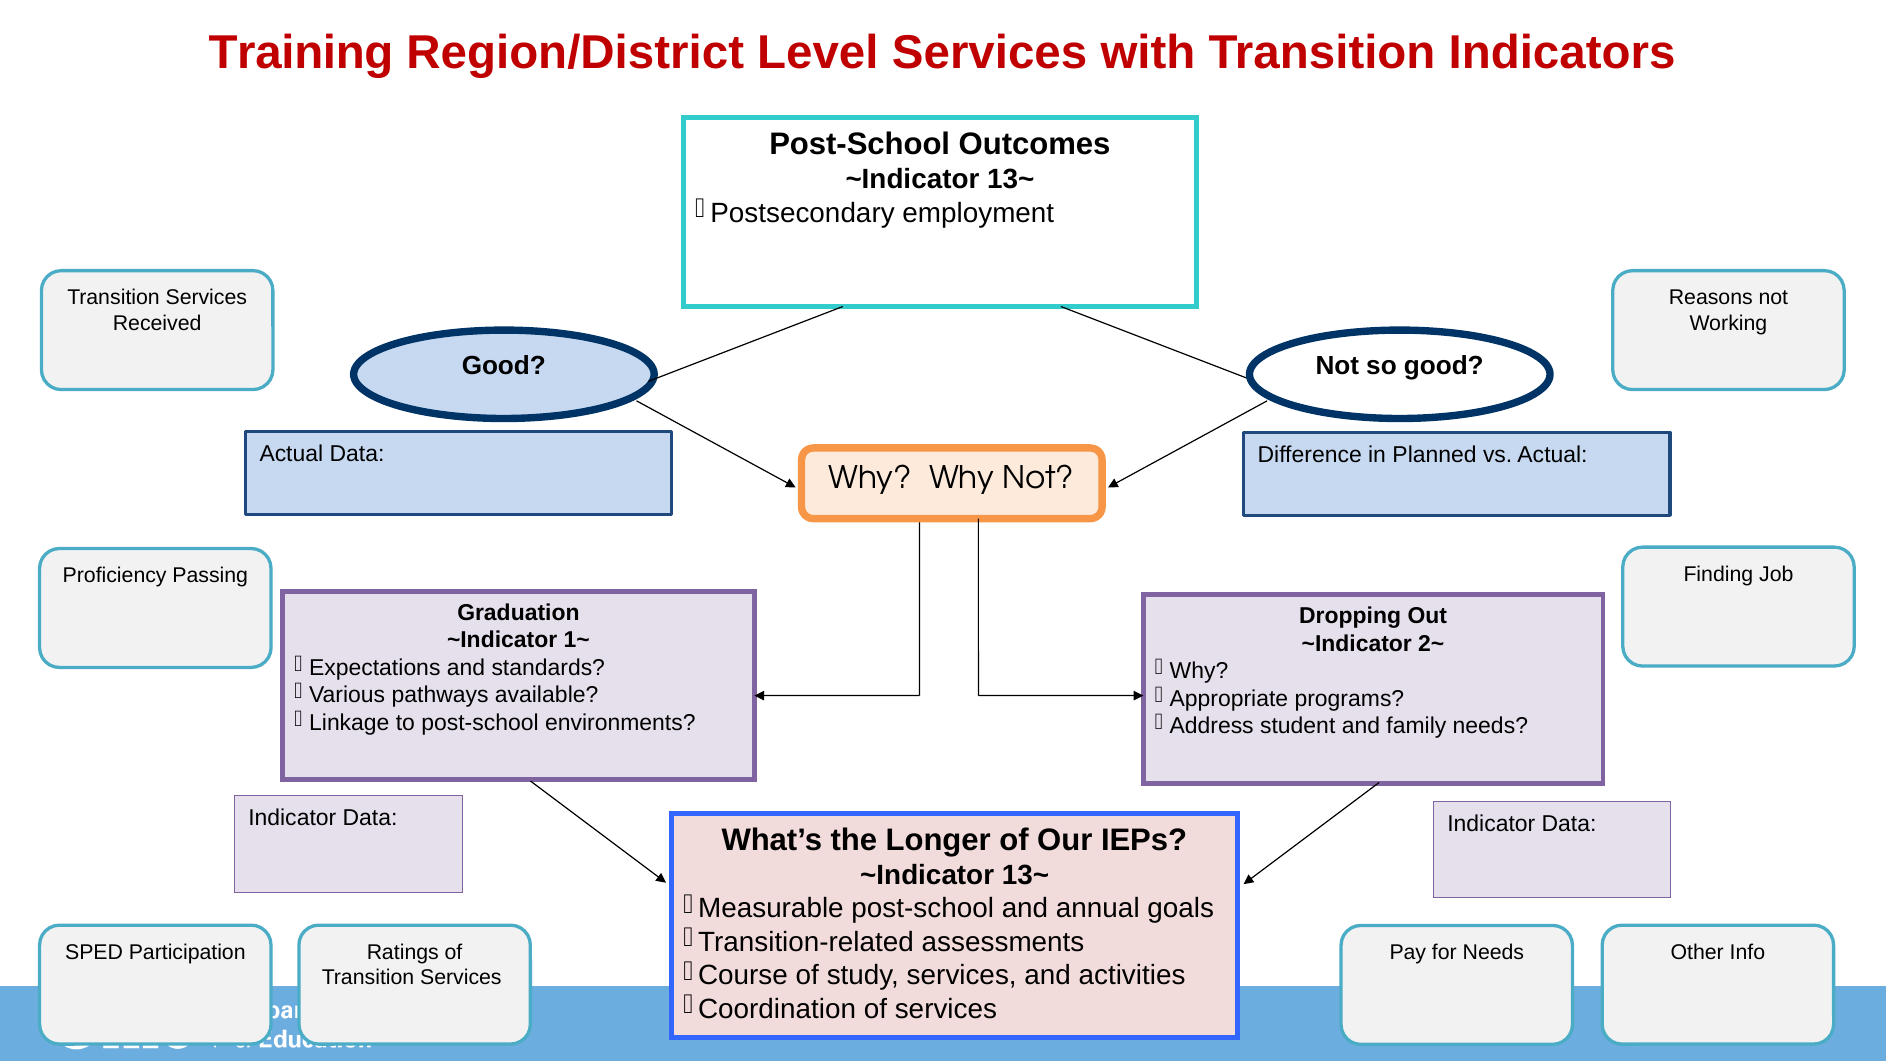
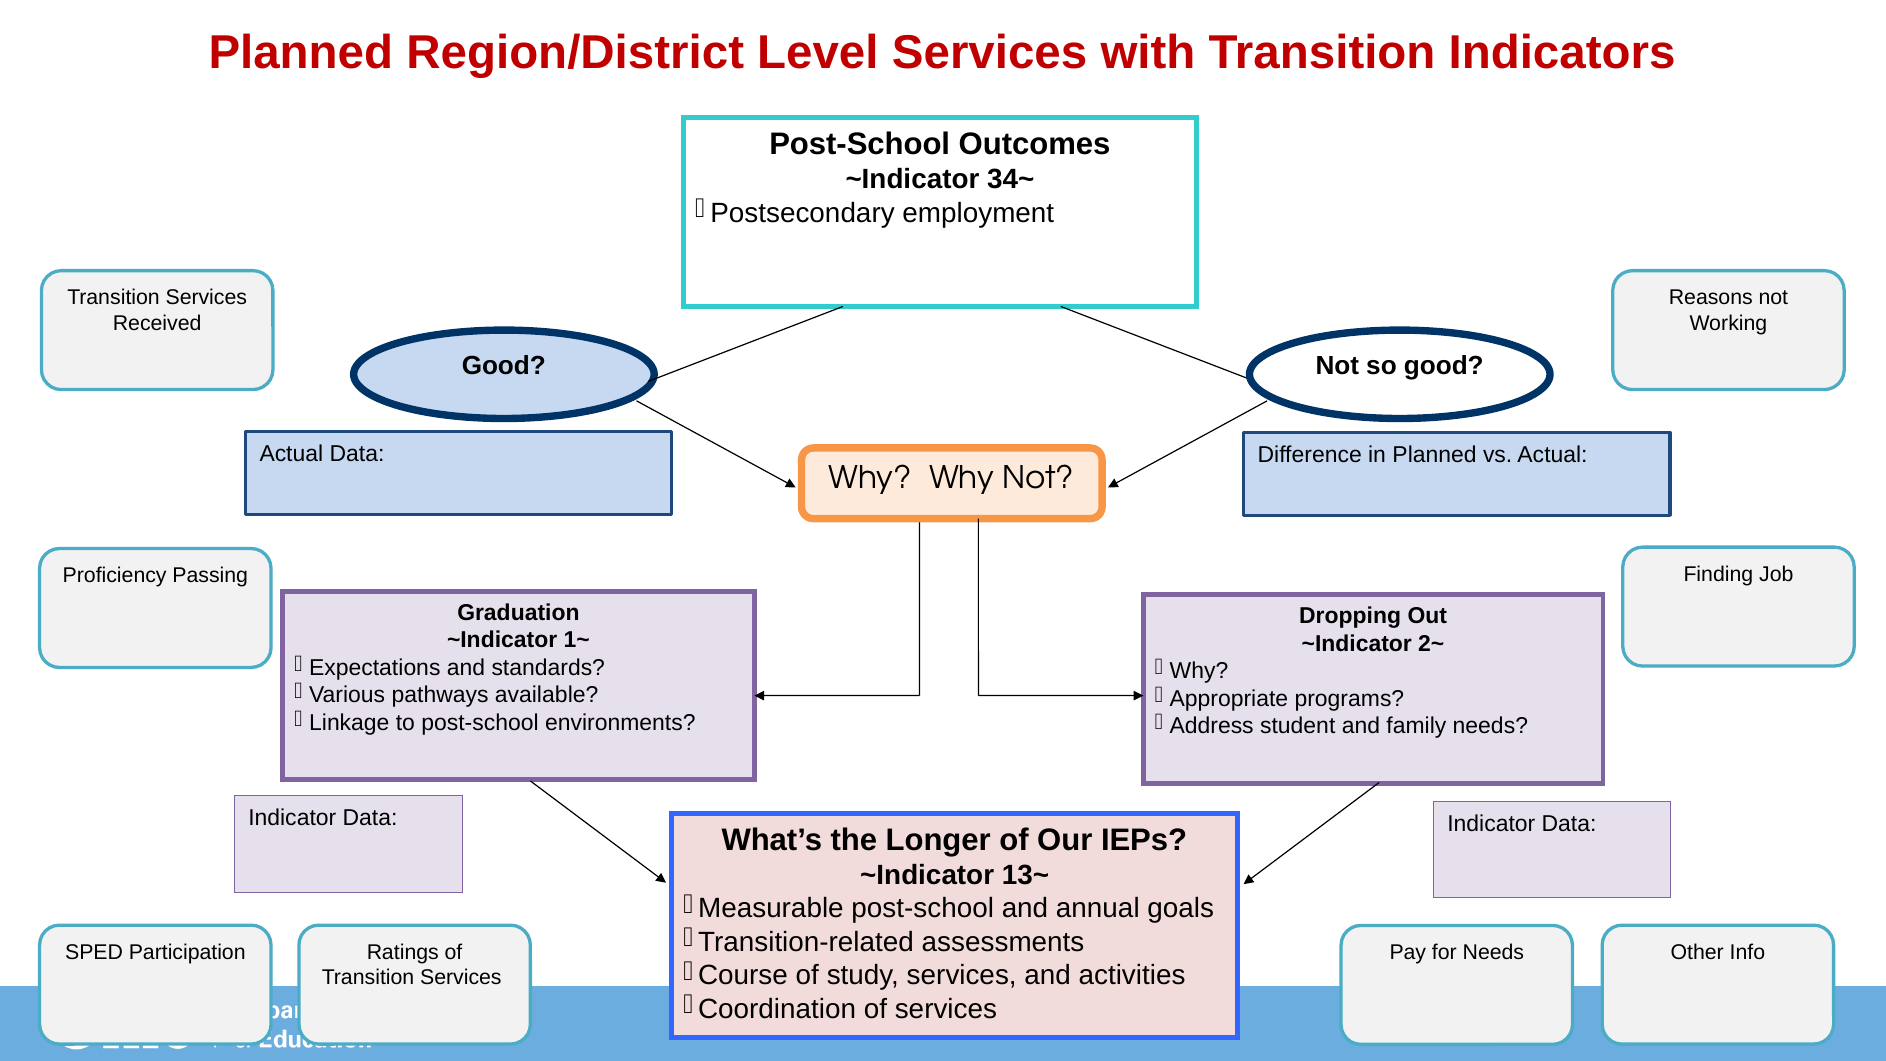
Training at (301, 53): Training -> Planned
13~ at (1011, 180): 13~ -> 34~
